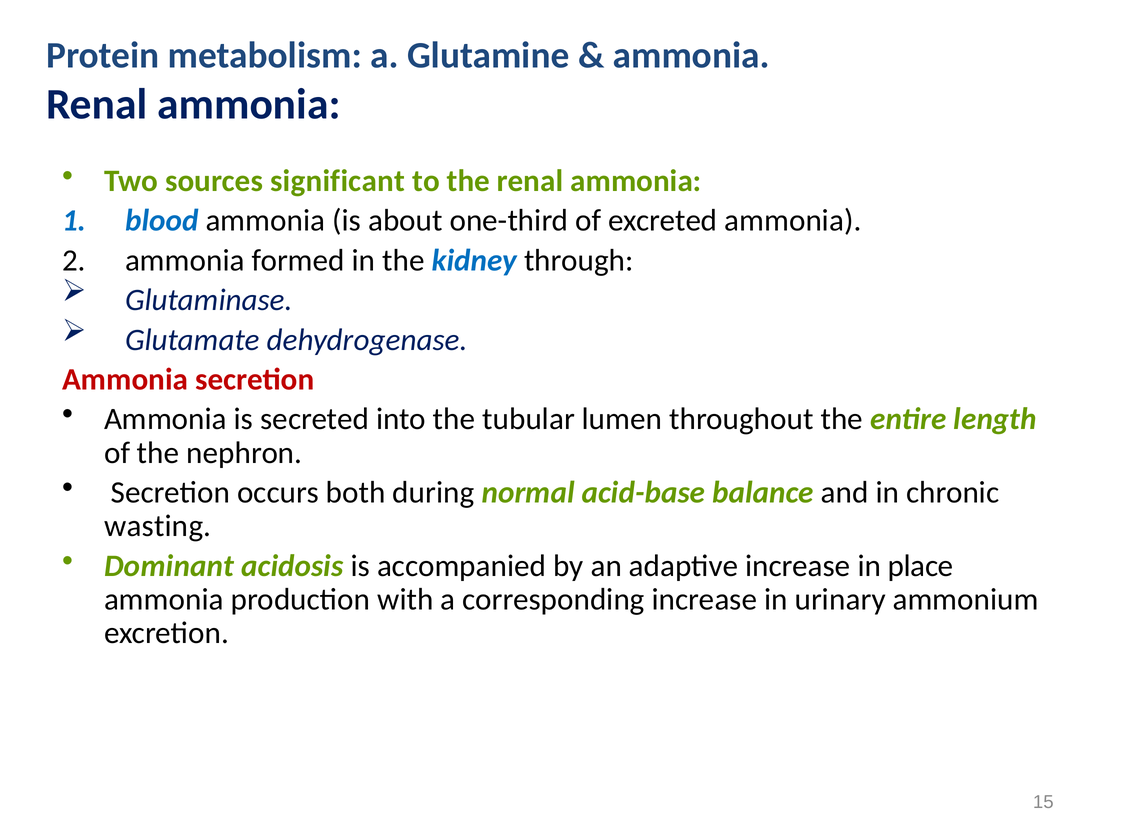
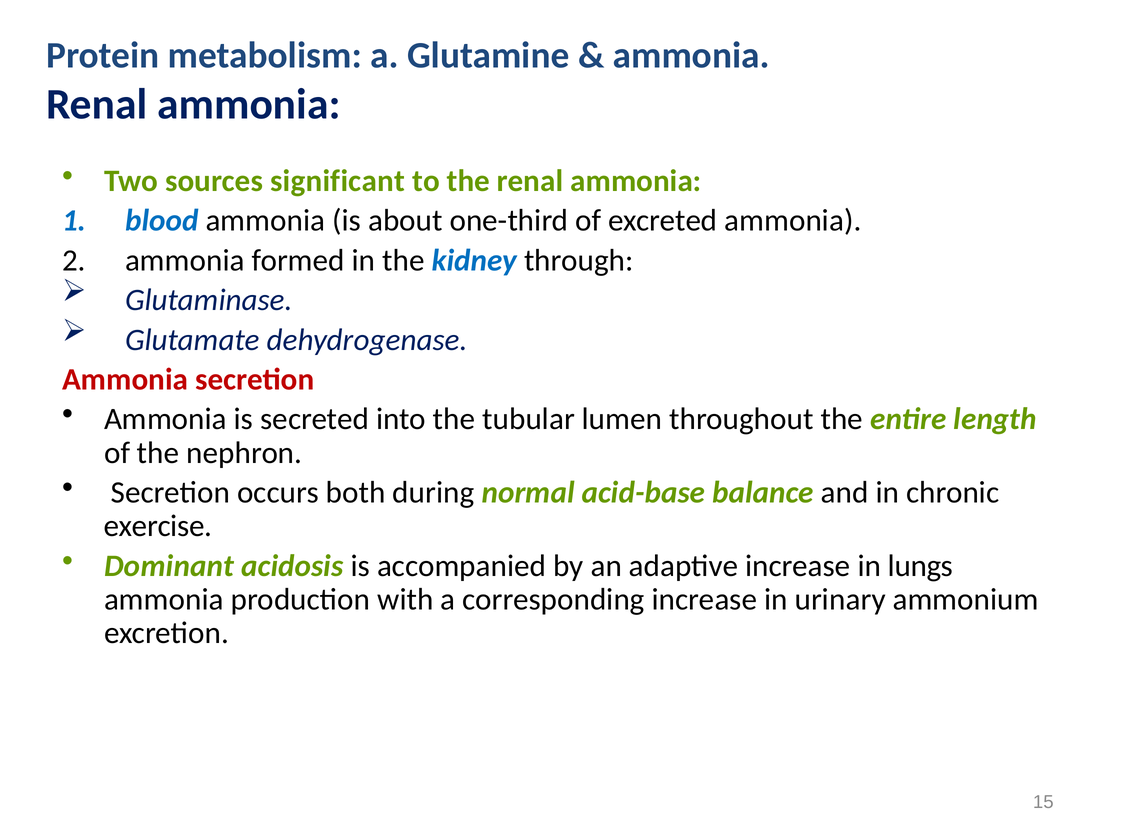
wasting: wasting -> exercise
place: place -> lungs
